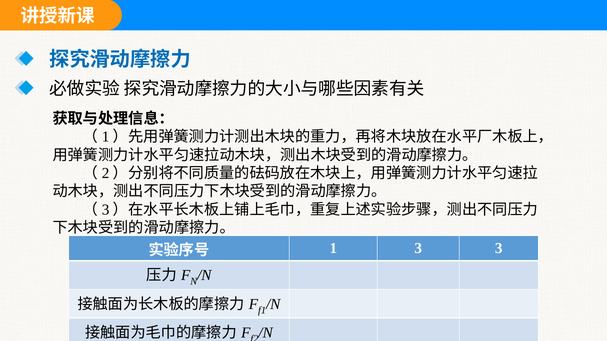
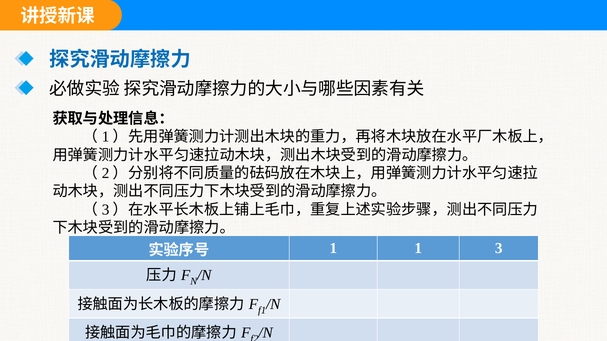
1 3: 3 -> 1
